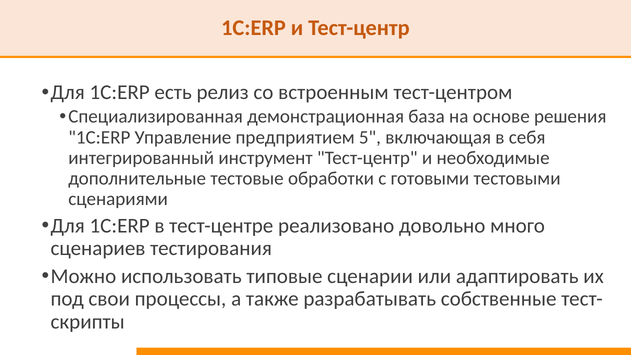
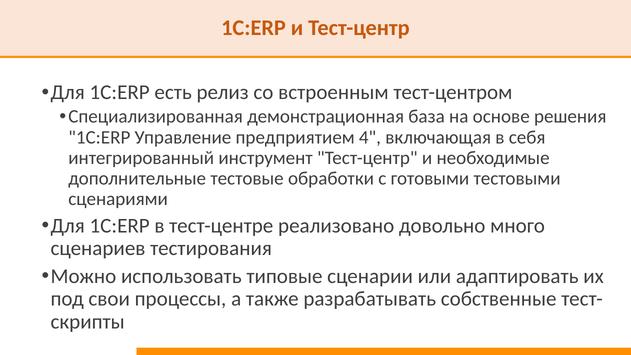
5: 5 -> 4
